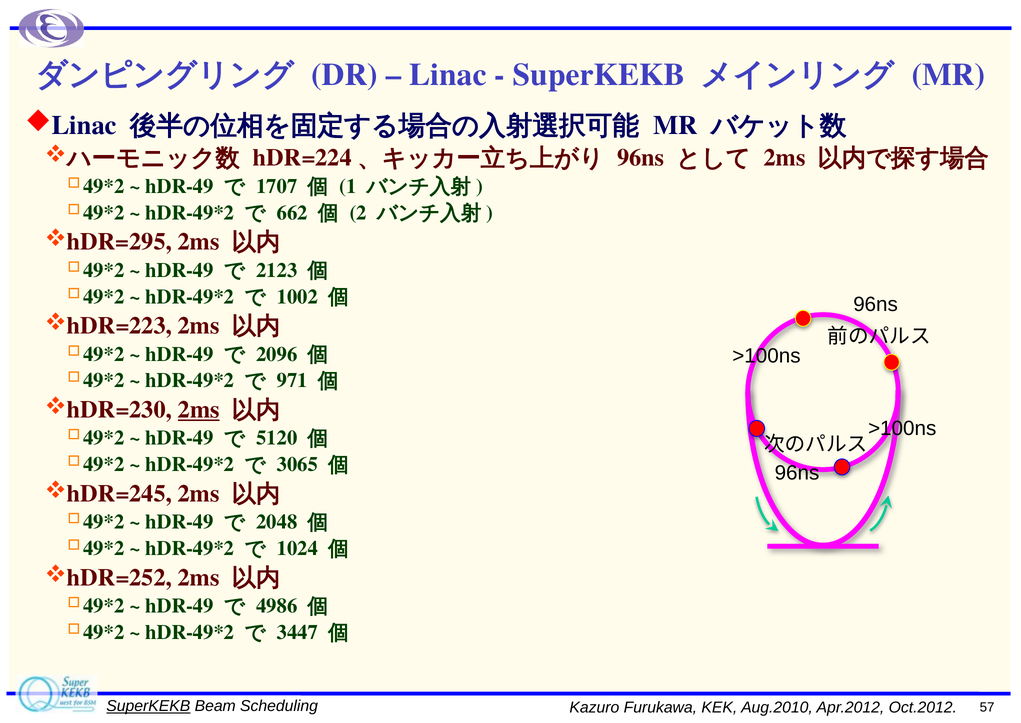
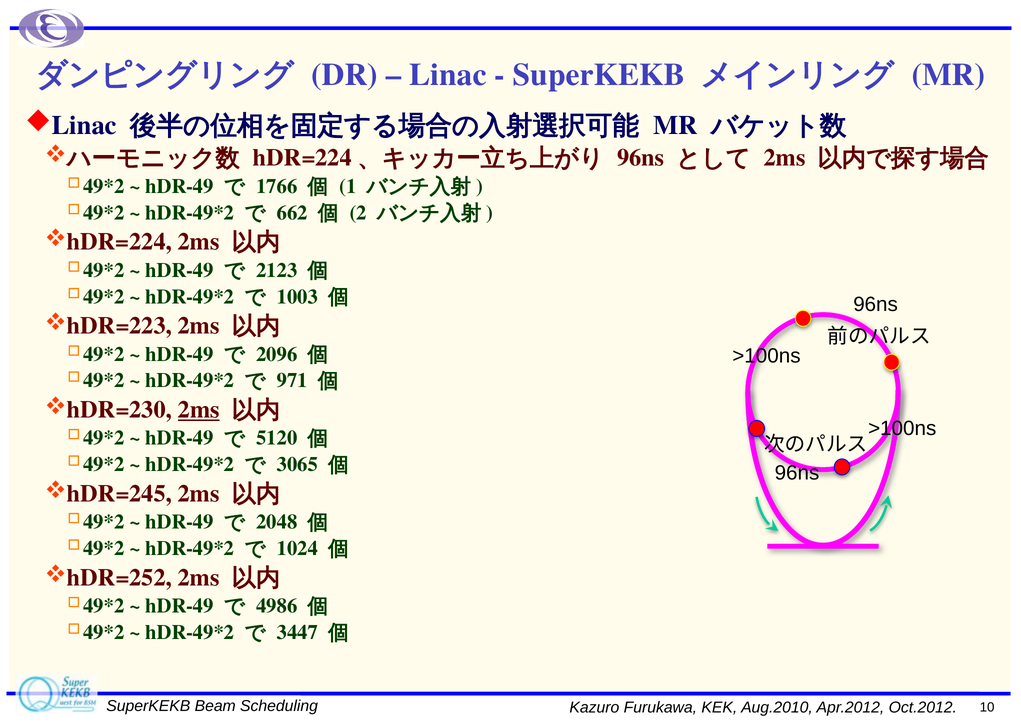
1707: 1707 -> 1766
hDR=295: hDR=295 -> hDR=224
1002: 1002 -> 1003
SuperKEKB at (148, 706) underline: present -> none
57: 57 -> 10
